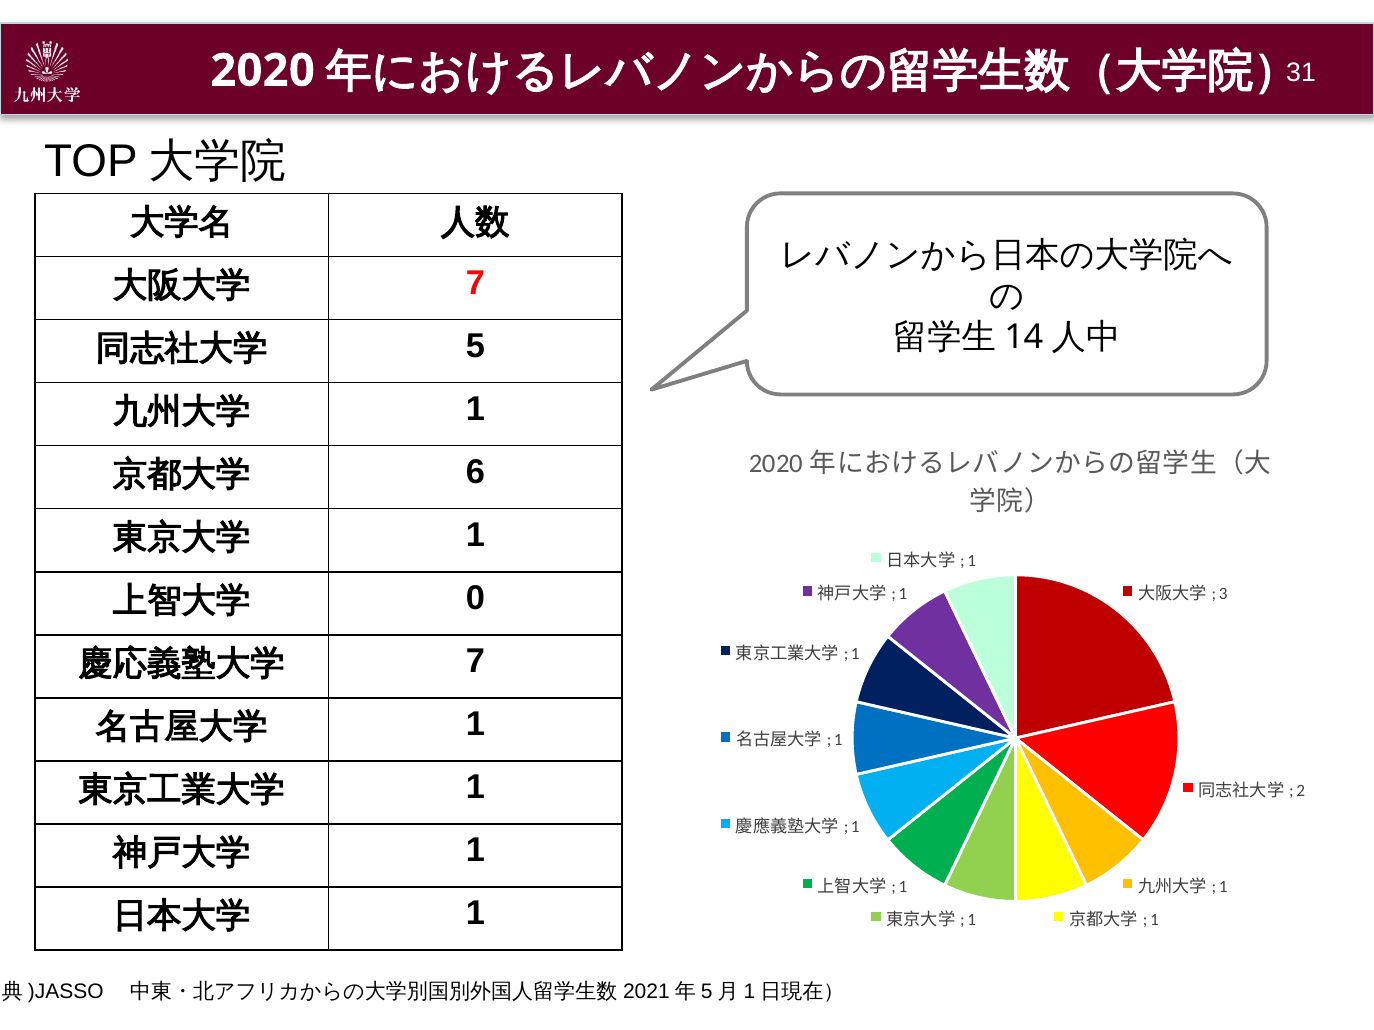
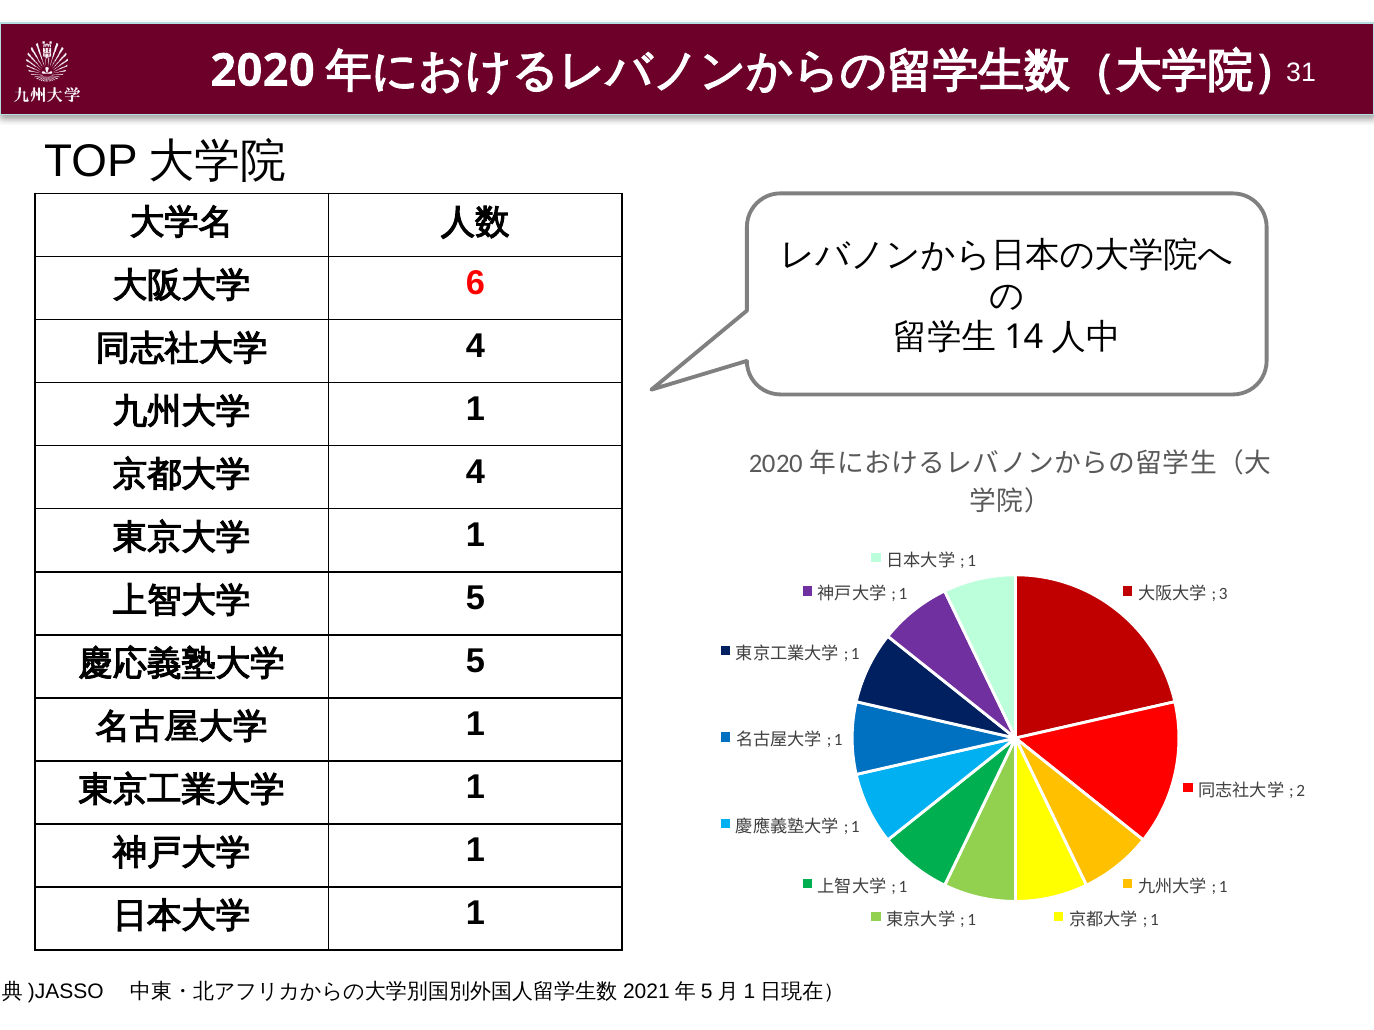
7 at (475, 283): 7 -> 6
5 at (475, 346): 5 -> 4
6 at (475, 473): 6 -> 4
0 at (475, 599): 0 -> 5
7 at (475, 662): 7 -> 5
